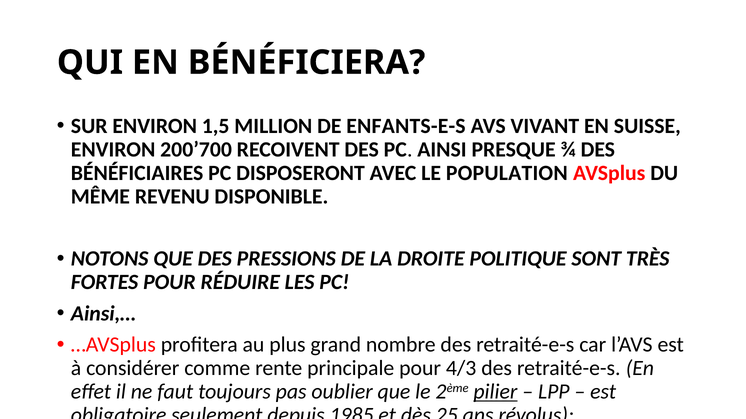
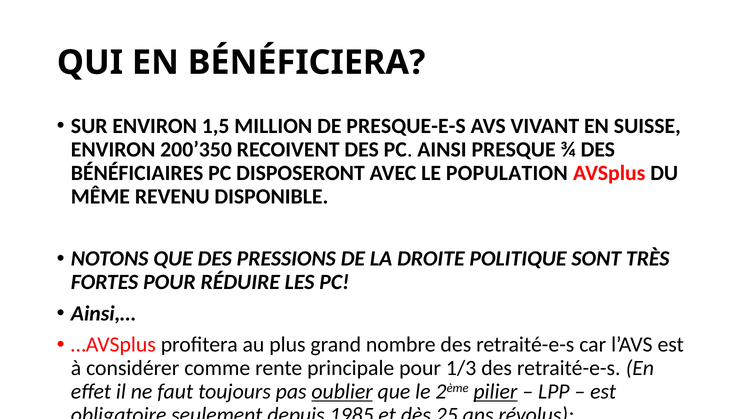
ENFANTS-E-S: ENFANTS-E-S -> PRESQUE-E-S
200’700: 200’700 -> 200’350
4/3: 4/3 -> 1/3
oublier at (342, 392) underline: none -> present
